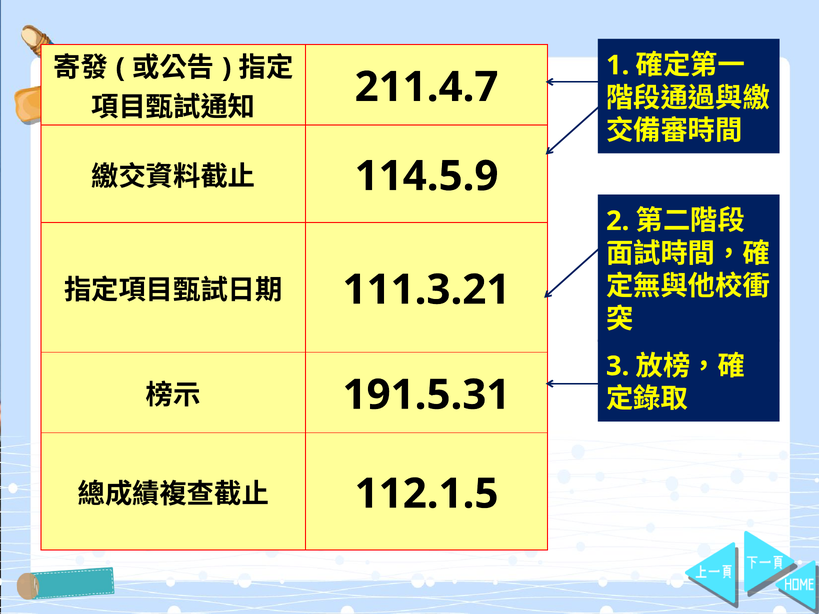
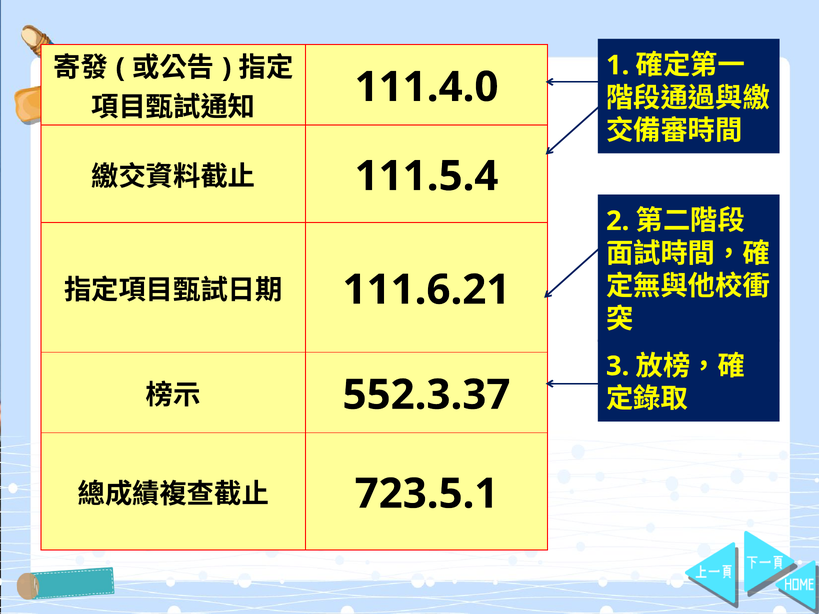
211.4.7: 211.4.7 -> 111.4.0
114.5.9: 114.5.9 -> 111.5.4
111.3.21: 111.3.21 -> 111.6.21
191.5.31: 191.5.31 -> 552.3.37
112.1.5: 112.1.5 -> 723.5.1
